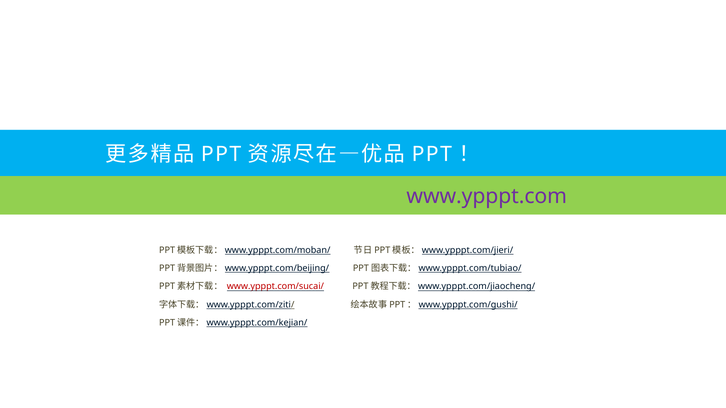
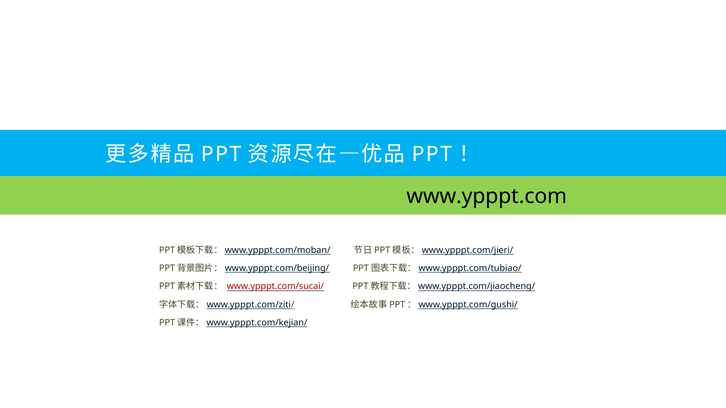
www.ypppt.com colour: purple -> black
